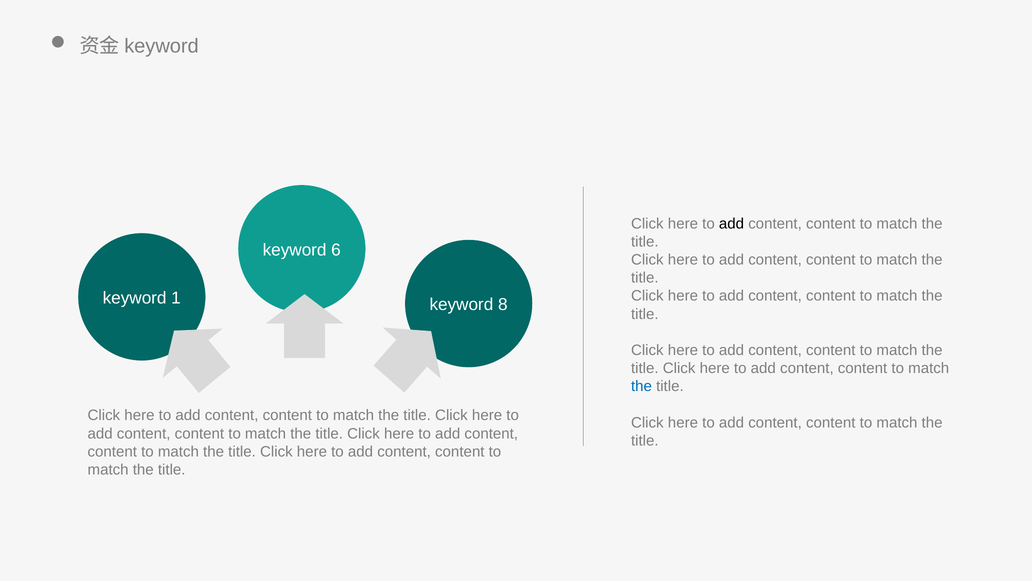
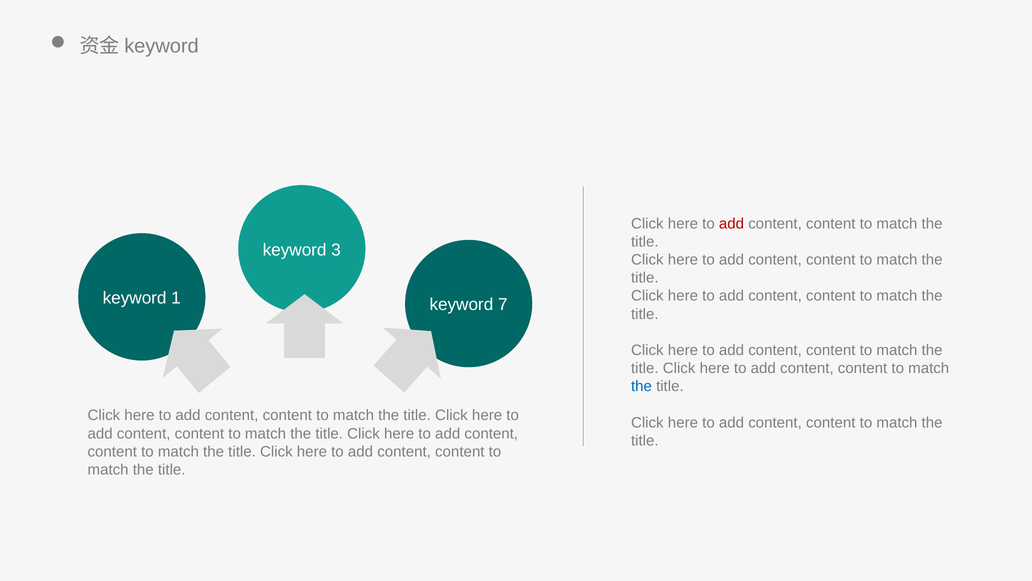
add at (731, 223) colour: black -> red
6: 6 -> 3
8: 8 -> 7
